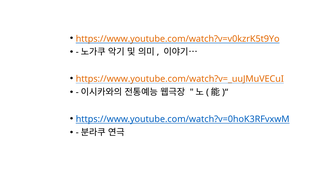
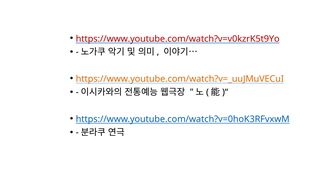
https://www.youtube.com/watch?v=v0kzrK5t9Yo colour: orange -> red
